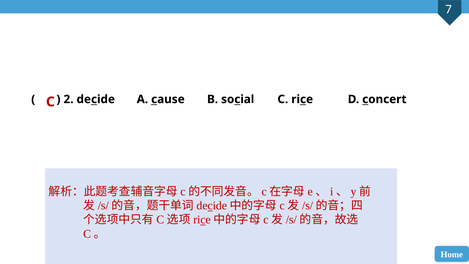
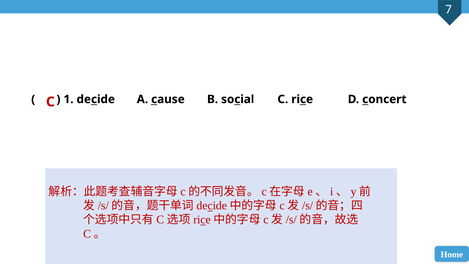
2: 2 -> 1
